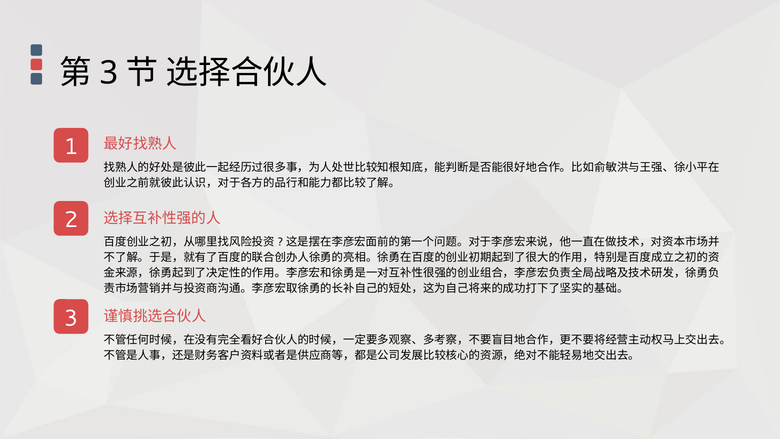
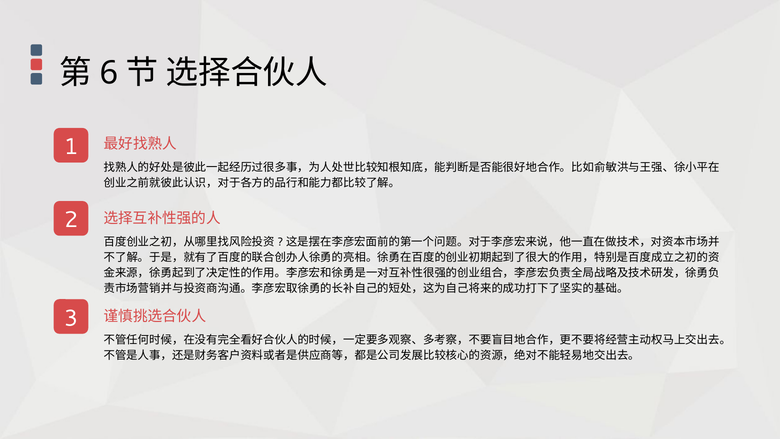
3 at (109, 73): 3 -> 6
